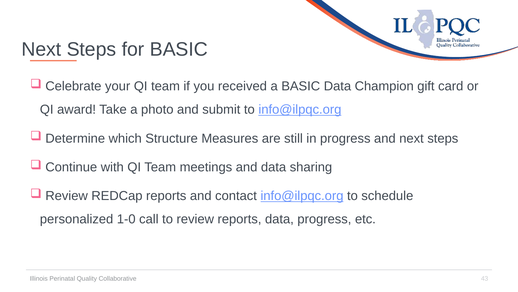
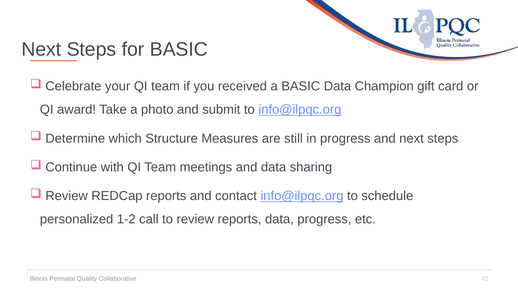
1-0: 1-0 -> 1-2
